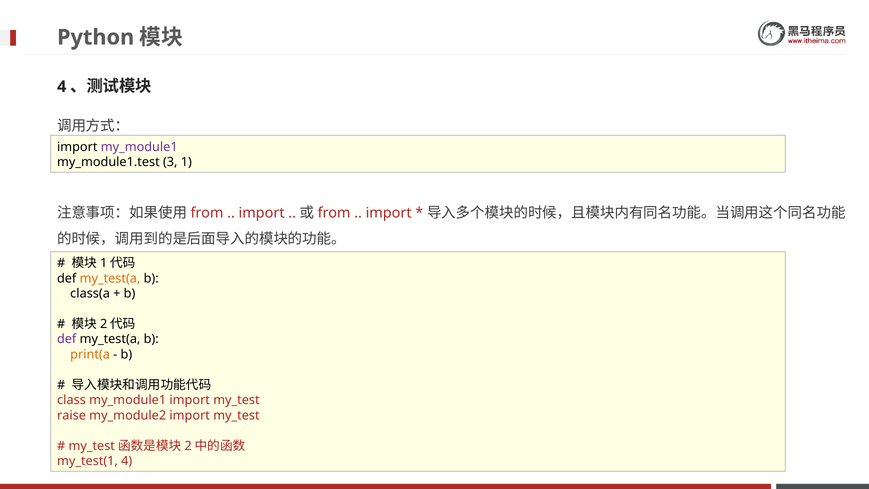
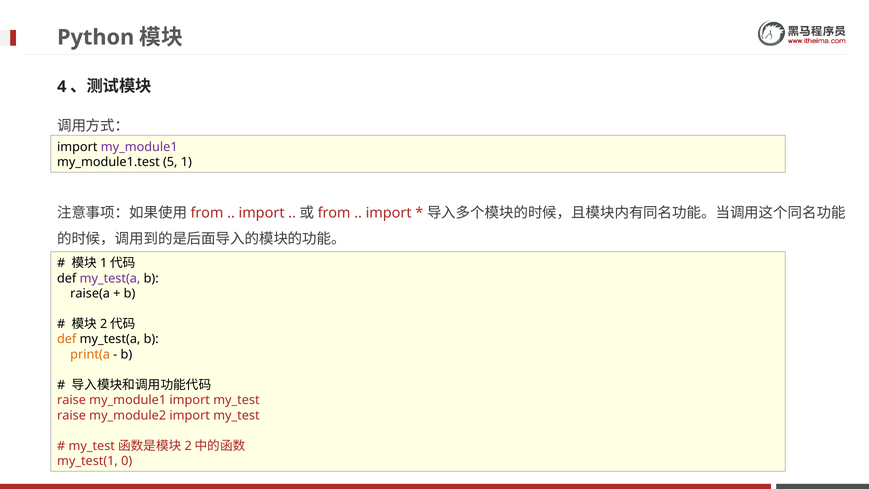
3: 3 -> 5
my_test(a at (110, 278) colour: orange -> purple
class(a: class(a -> raise(a
def at (67, 339) colour: purple -> orange
class at (72, 400): class -> raise
my_test(1 4: 4 -> 0
